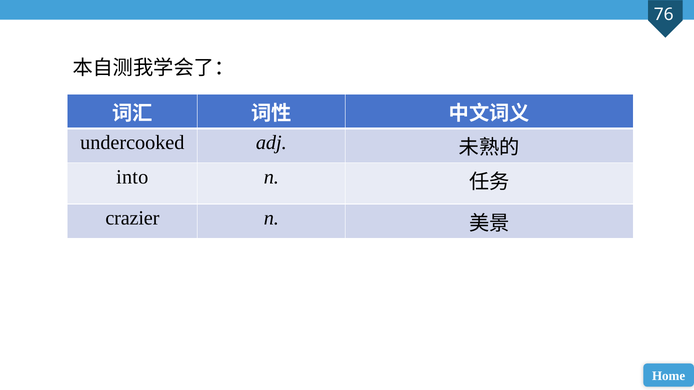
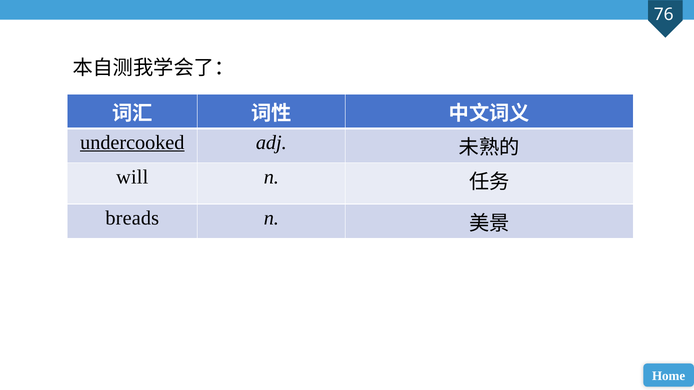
undercooked underline: none -> present
into: into -> will
crazier: crazier -> breads
